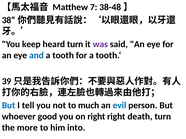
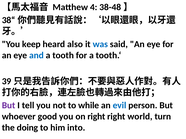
7: 7 -> 4
heard turn: turn -> also
was colour: purple -> blue
But at (9, 106) colour: blue -> purple
much: much -> while
death: death -> world
more: more -> doing
